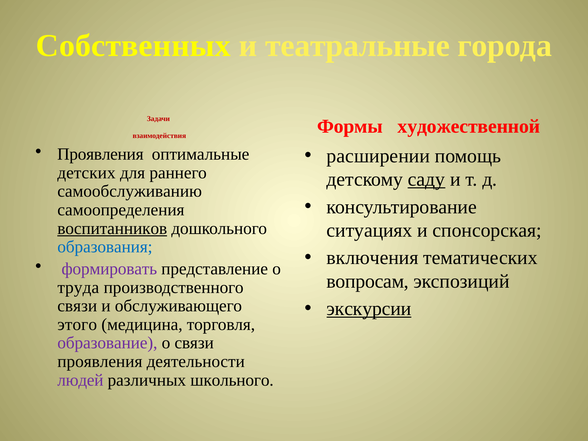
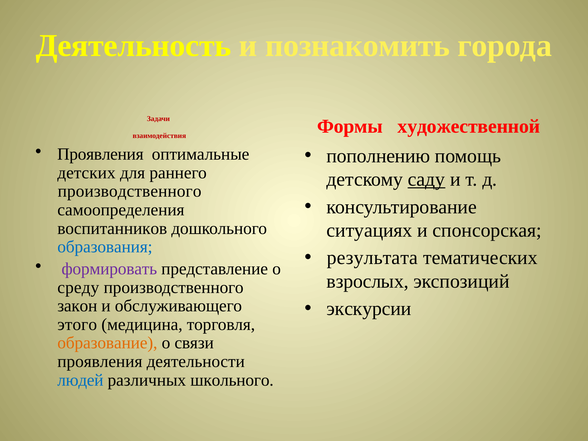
Собственных: Собственных -> Деятельность
театральные: театральные -> познакомить
расширении: расширении -> пополнению
самообслуживанию at (130, 191): самообслуживанию -> производственного
воспитанников underline: present -> none
включения: включения -> результата
вопросам: вопросам -> взрослых
труда: труда -> среду
связи at (77, 306): связи -> закон
экскурсии underline: present -> none
образование colour: purple -> orange
людей colour: purple -> blue
